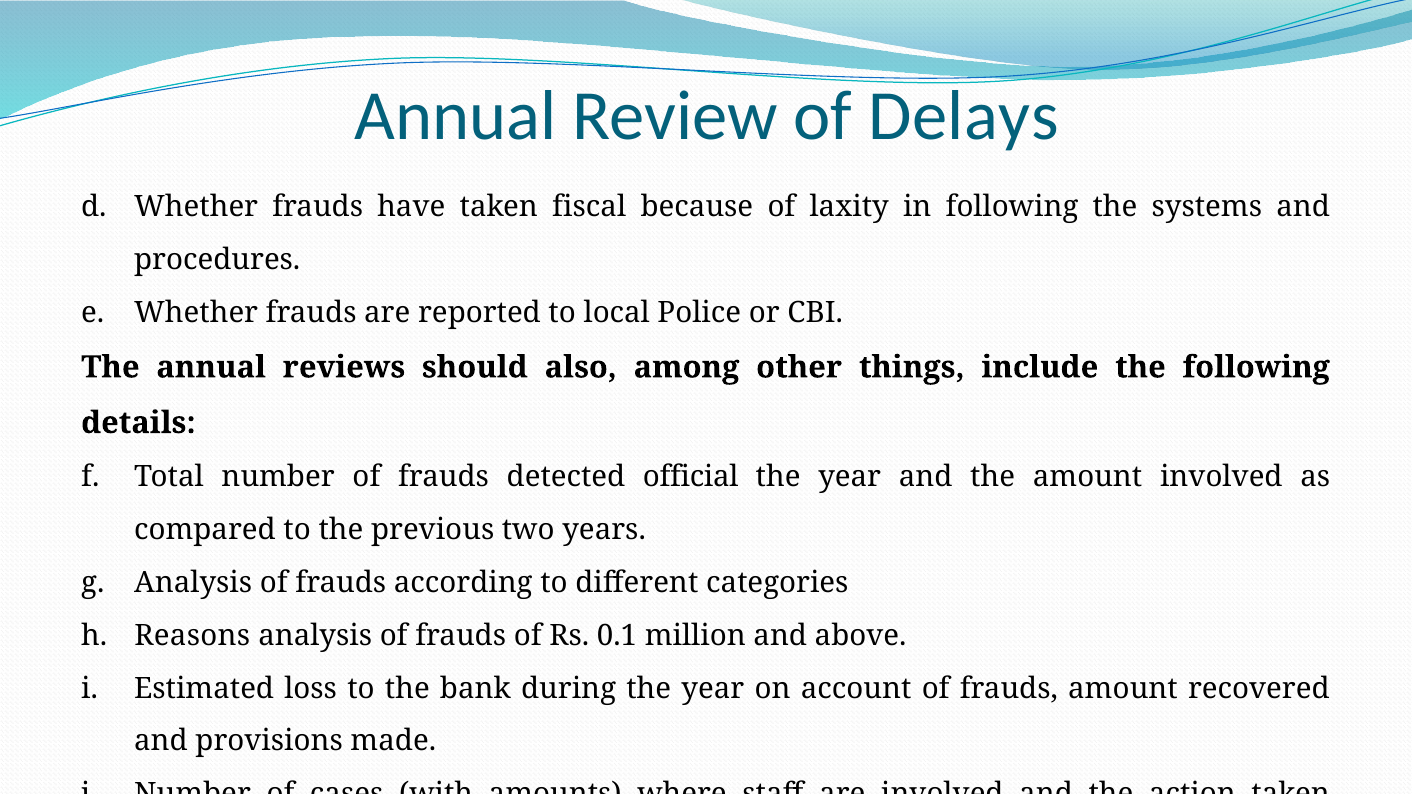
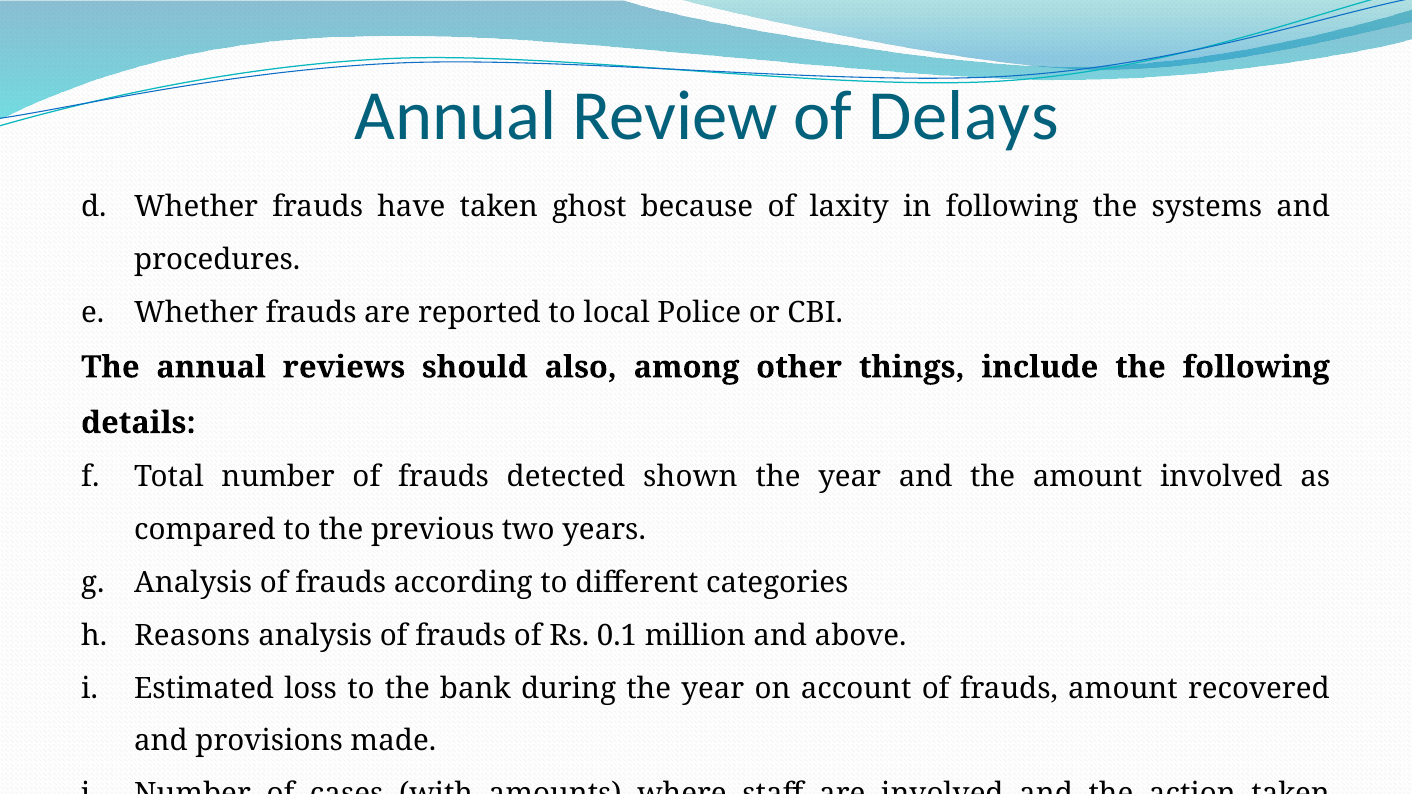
fiscal: fiscal -> ghost
official: official -> shown
